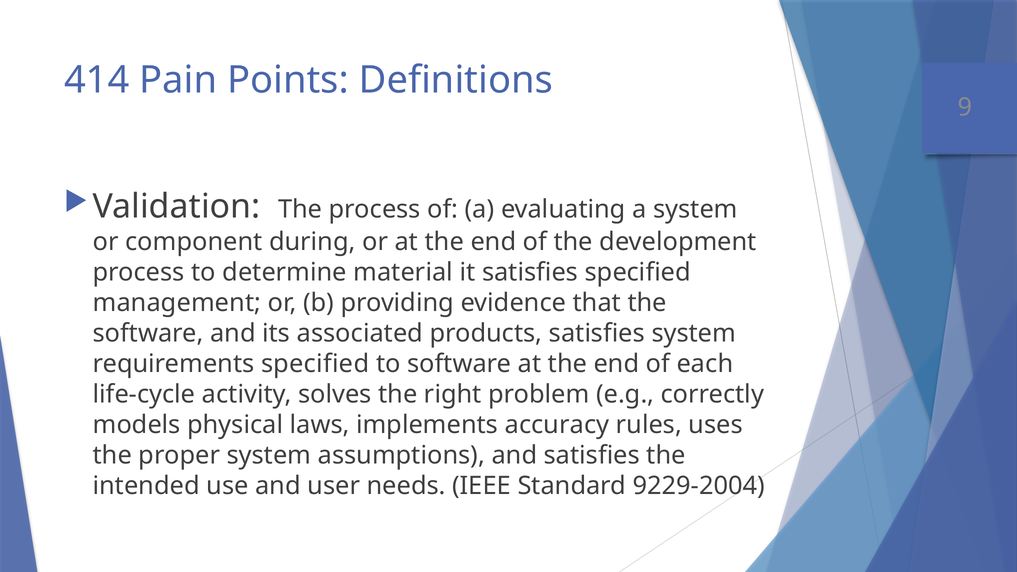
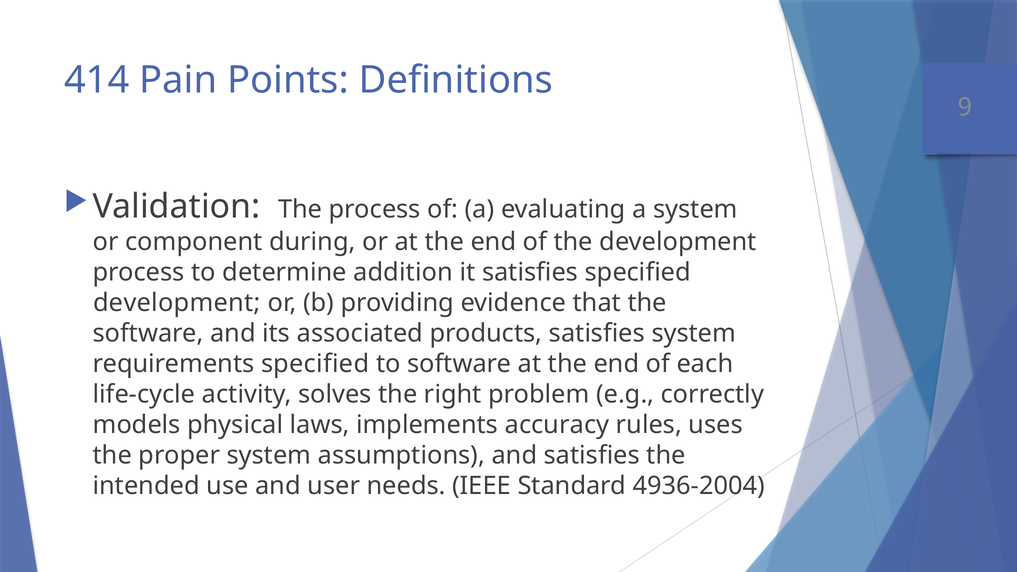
material: material -> addition
management at (177, 303): management -> development
9229-2004: 9229-2004 -> 4936-2004
